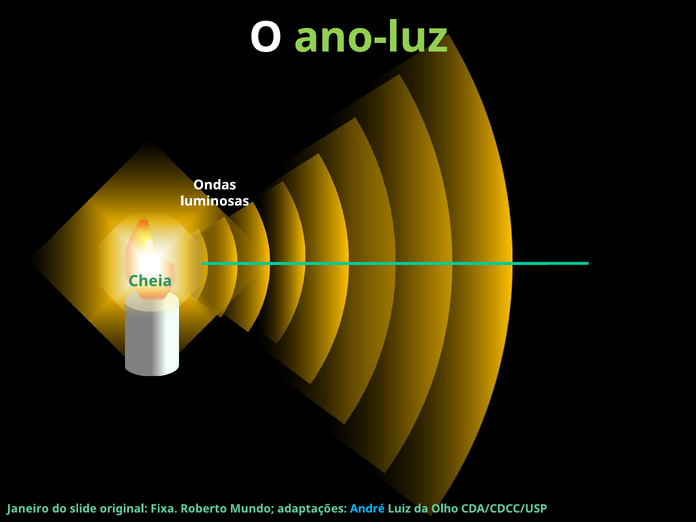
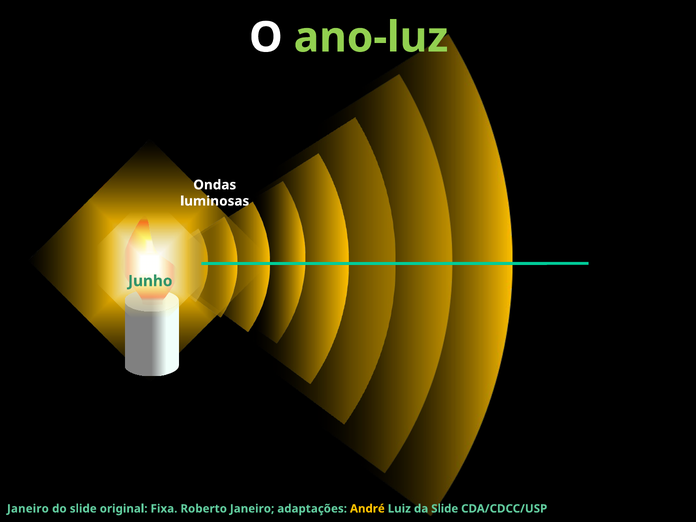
Cheia: Cheia -> Junho
Roberto Mundo: Mundo -> Janeiro
André colour: light blue -> yellow
da Olho: Olho -> Slide
